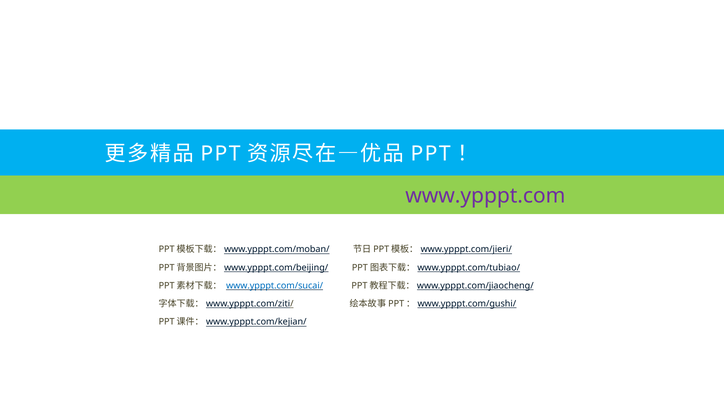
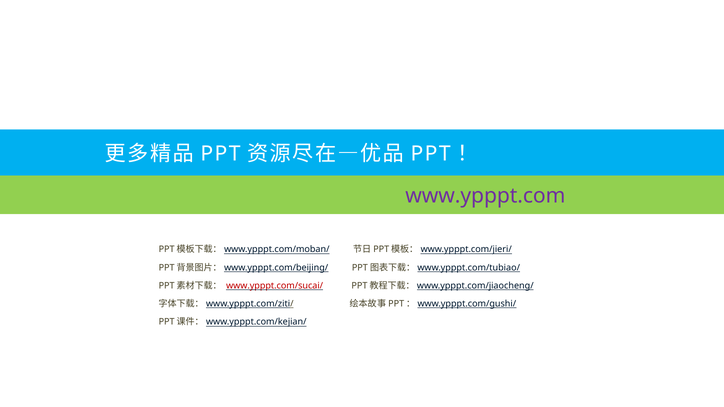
www.ypppt.com/sucai/ colour: blue -> red
